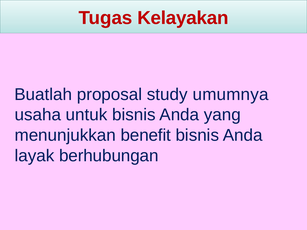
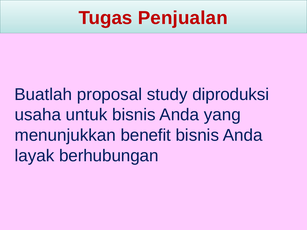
Kelayakan: Kelayakan -> Penjualan
umumnya: umumnya -> diproduksi
